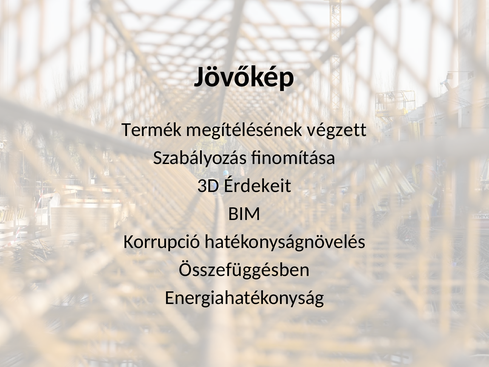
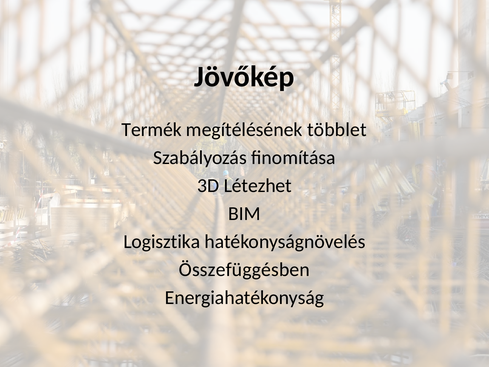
végzett: végzett -> többlet
Érdekeit: Érdekeit -> Létezhet
Korrupció: Korrupció -> Logisztika
